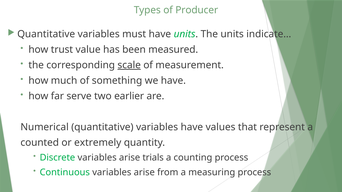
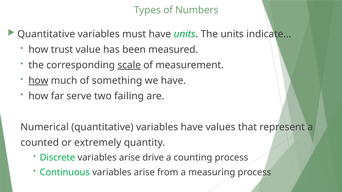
Producer: Producer -> Numbers
how at (38, 81) underline: none -> present
earlier: earlier -> failing
trials: trials -> drive
